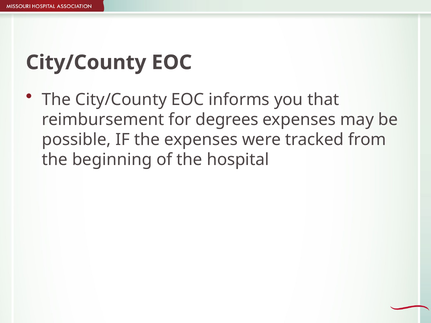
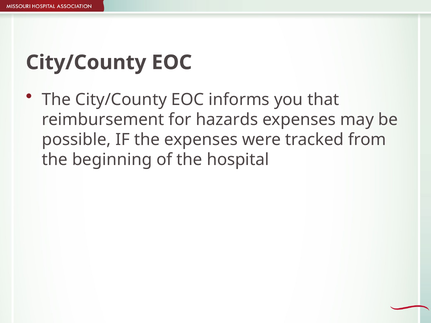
degrees: degrees -> hazards
